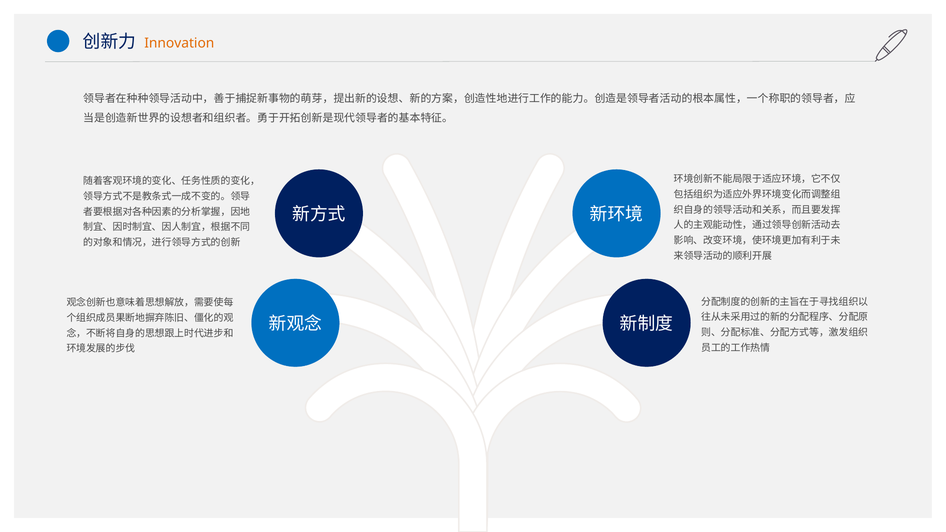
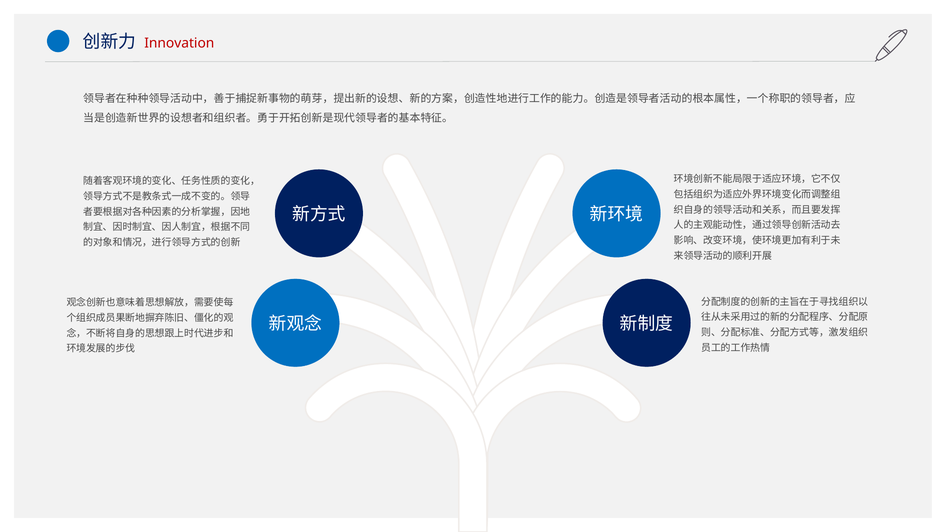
Innovation colour: orange -> red
